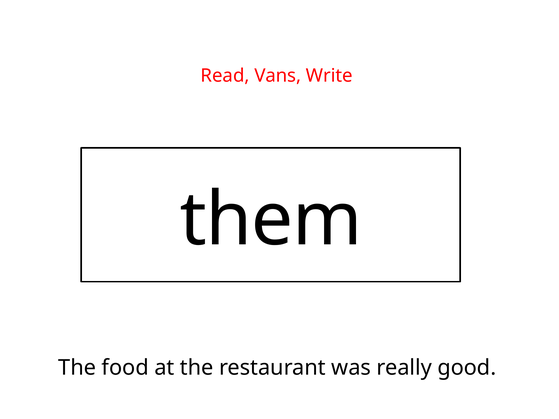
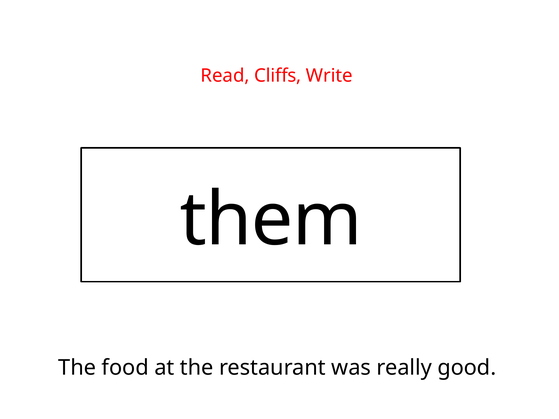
Vans: Vans -> Cliffs
